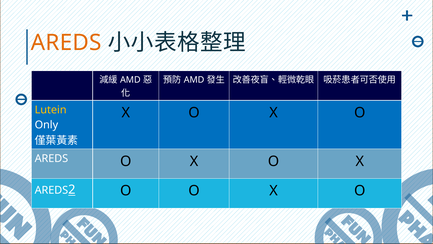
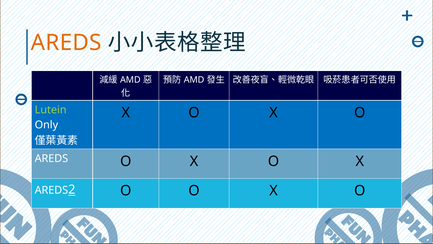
Lutein colour: yellow -> light green
